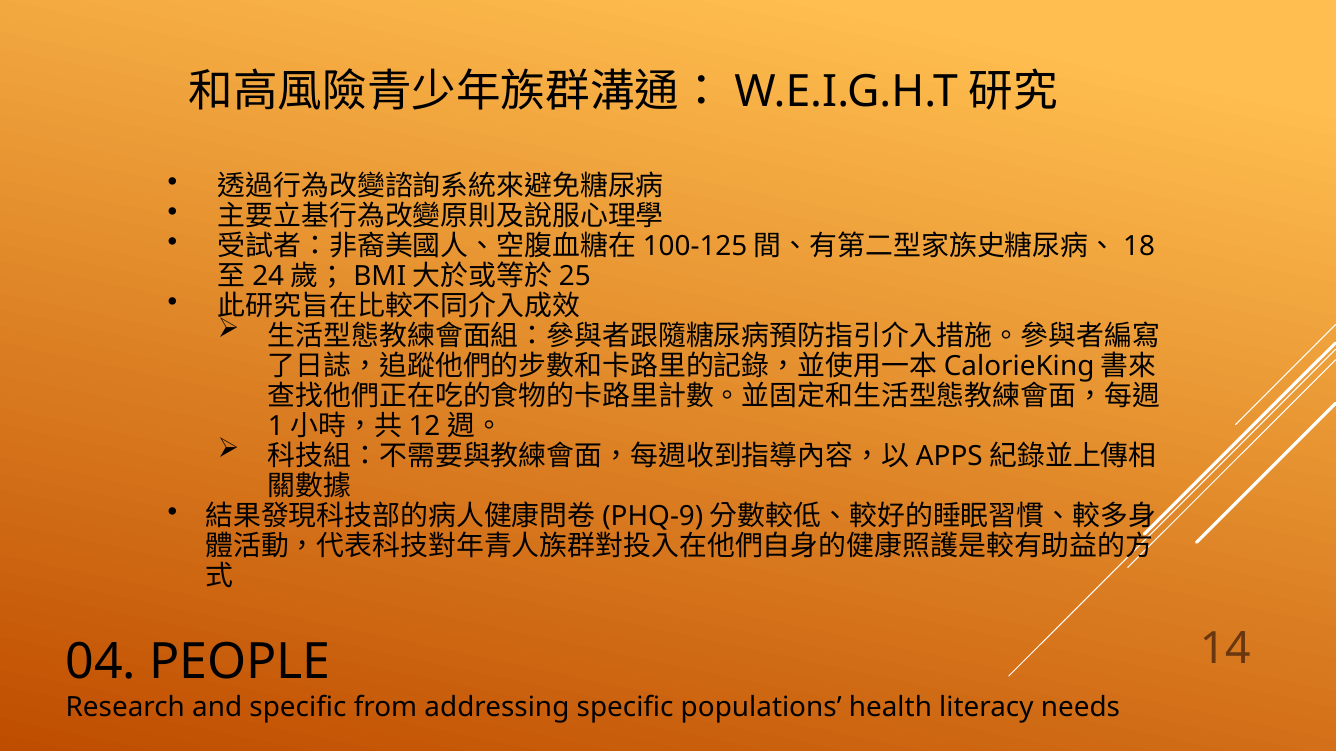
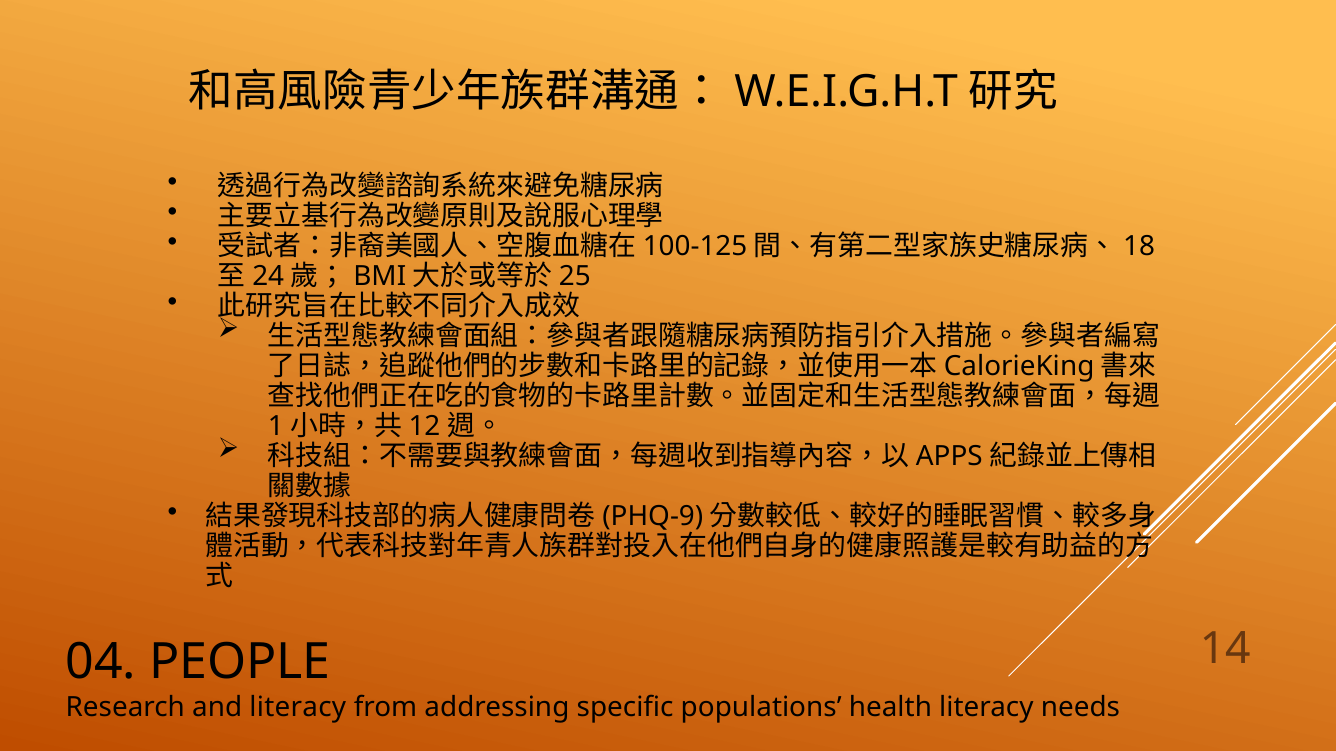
and specific: specific -> literacy
